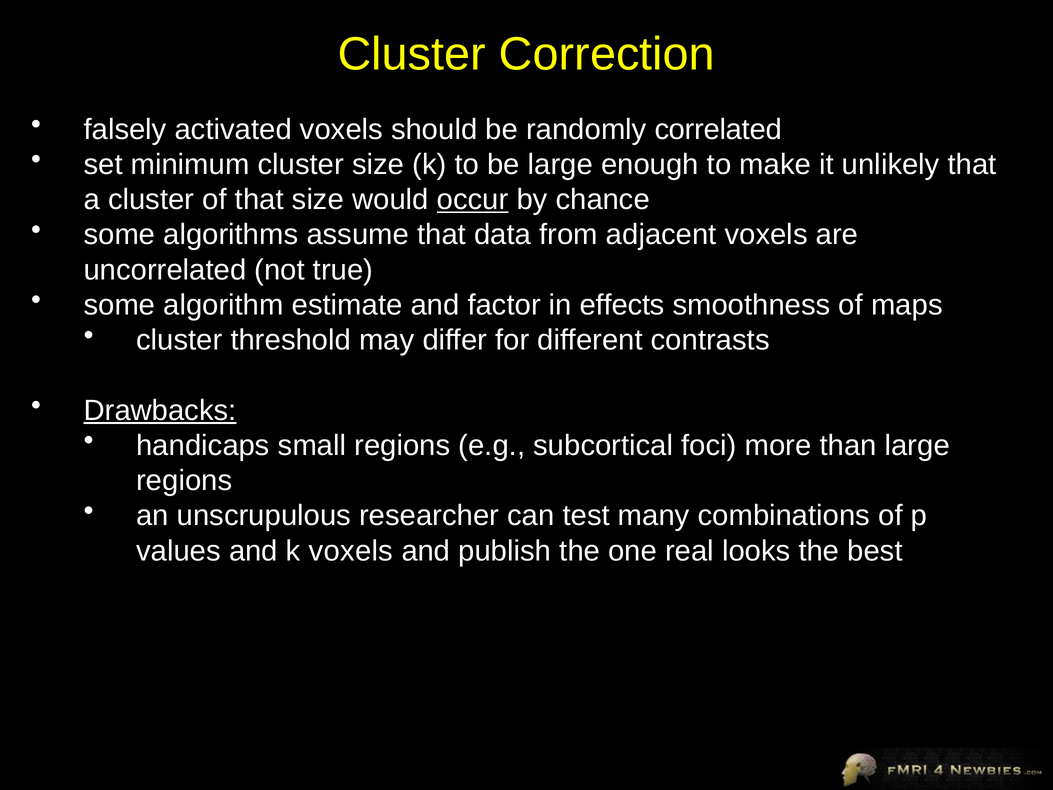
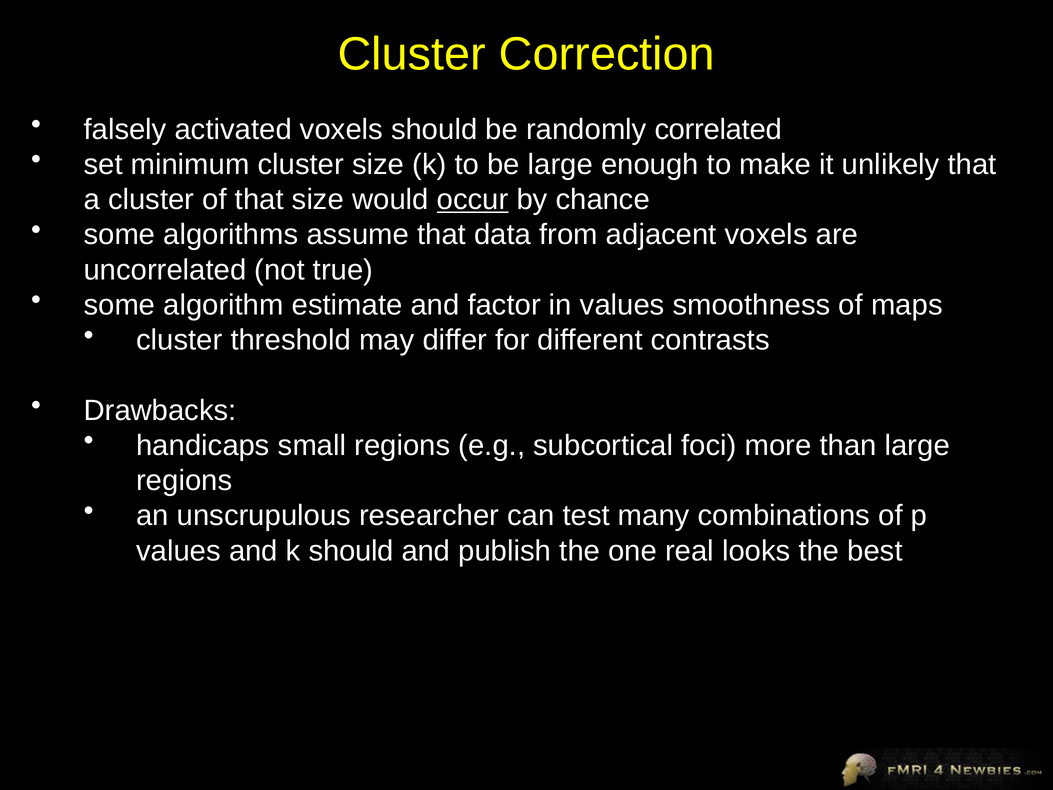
in effects: effects -> values
Drawbacks underline: present -> none
k voxels: voxels -> should
